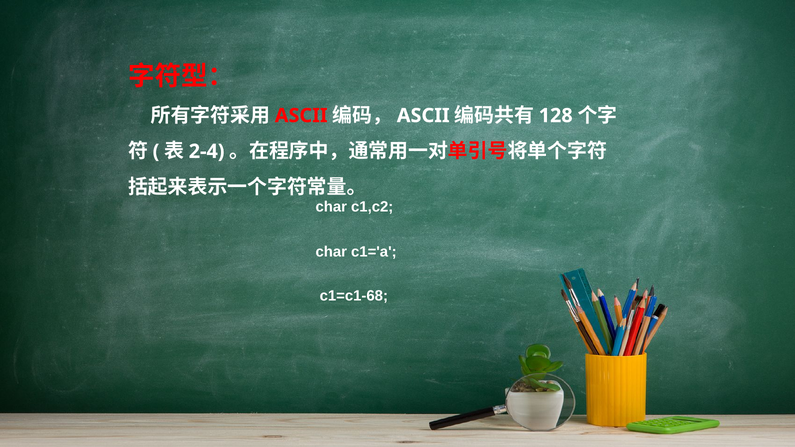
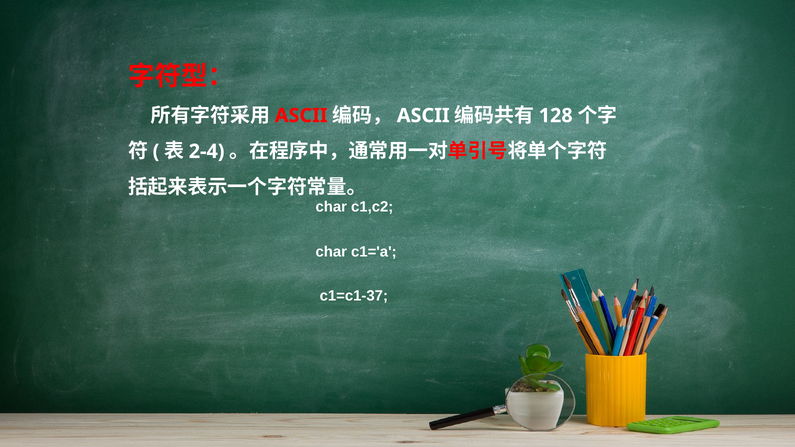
c1=c1-68: c1=c1-68 -> c1=c1-37
